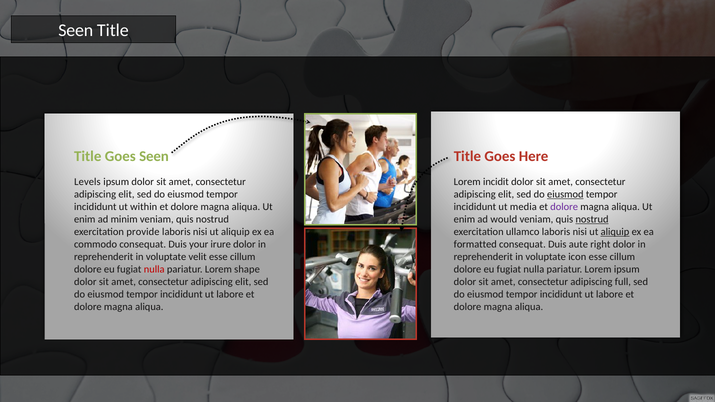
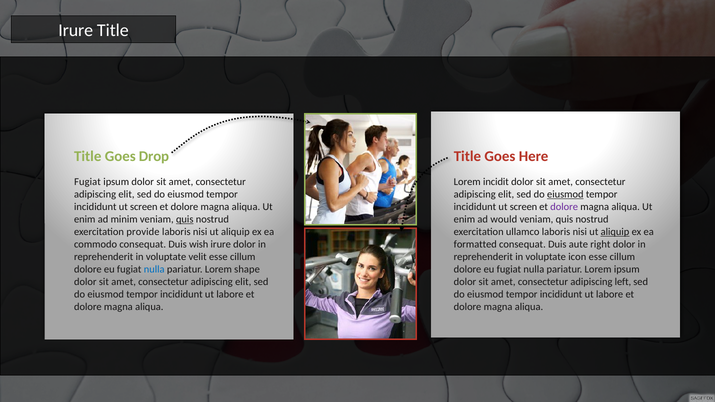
Seen at (76, 30): Seen -> Irure
Goes Seen: Seen -> Drop
Levels at (87, 182): Levels -> Fugiat
within at (144, 207): within -> screen
media at (523, 207): media -> screen
quis at (185, 219) underline: none -> present
nostrud at (592, 219) underline: present -> none
your: your -> wish
nulla at (154, 269) colour: red -> blue
full: full -> left
